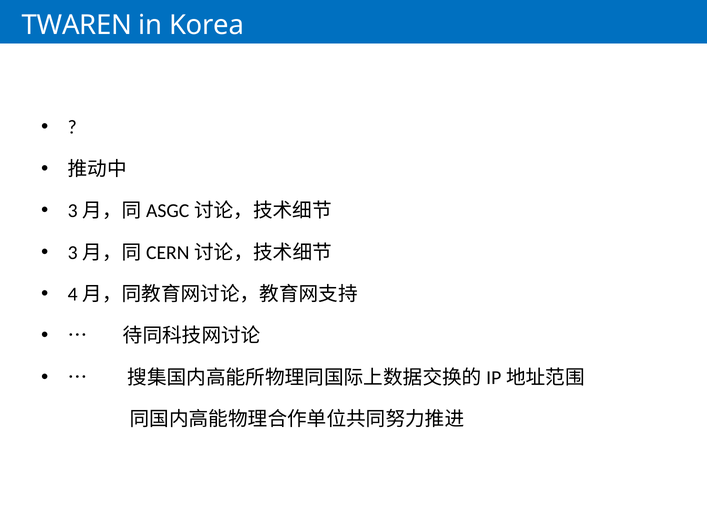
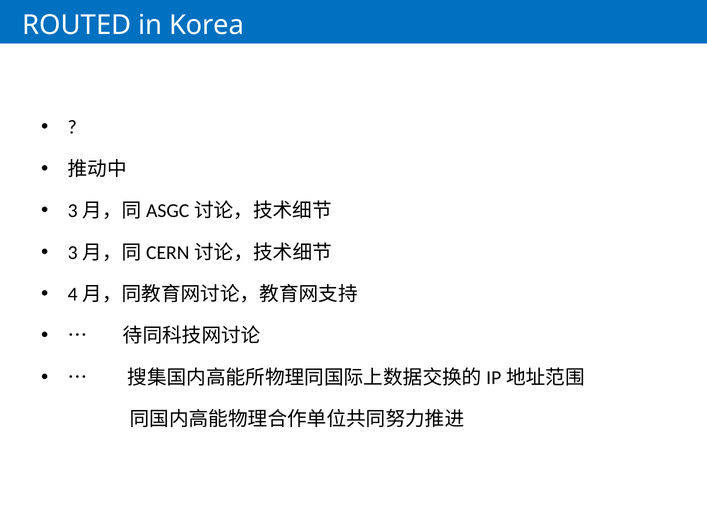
TWAREN: TWAREN -> ROUTED
